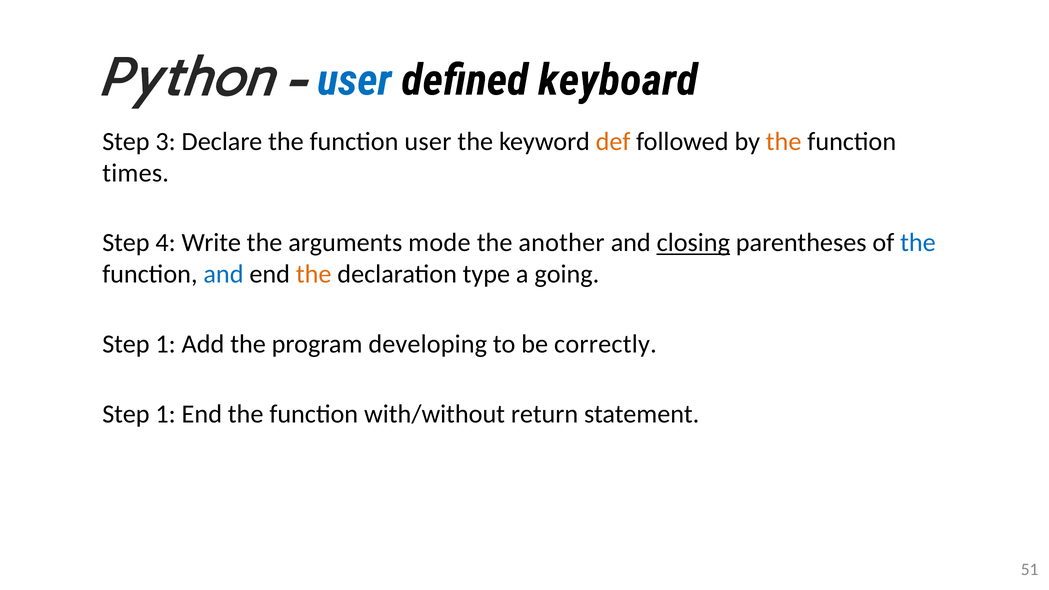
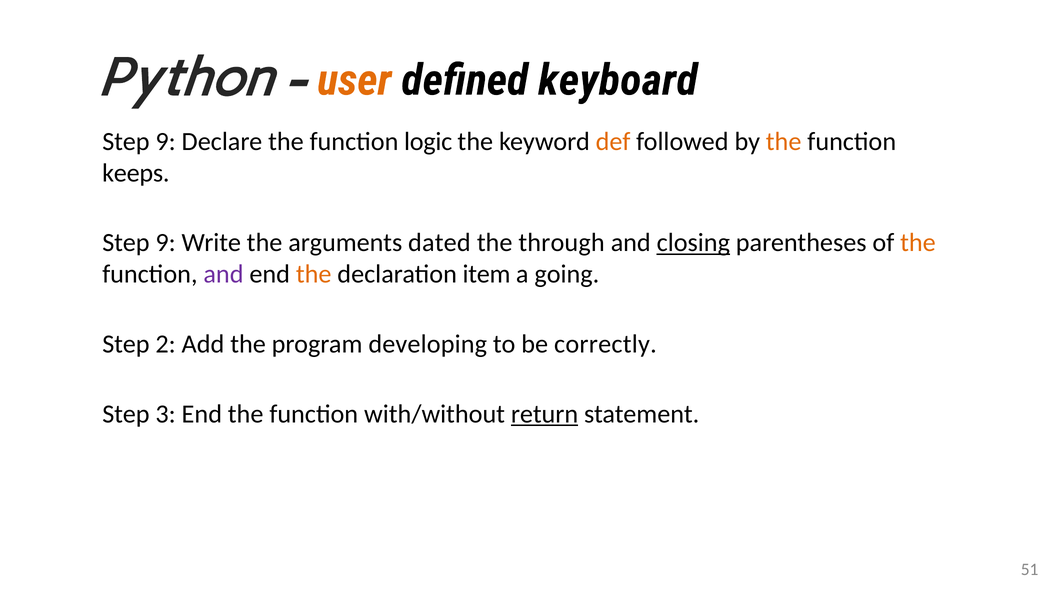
user at (354, 80) colour: blue -> orange
3 at (166, 141): 3 -> 9
function user: user -> logic
times: times -> keeps
4 at (166, 243): 4 -> 9
mode: mode -> dated
another: another -> through
the at (918, 243) colour: blue -> orange
and at (223, 274) colour: blue -> purple
type: type -> item
1 at (166, 344): 1 -> 2
1 at (166, 414): 1 -> 3
return underline: none -> present
